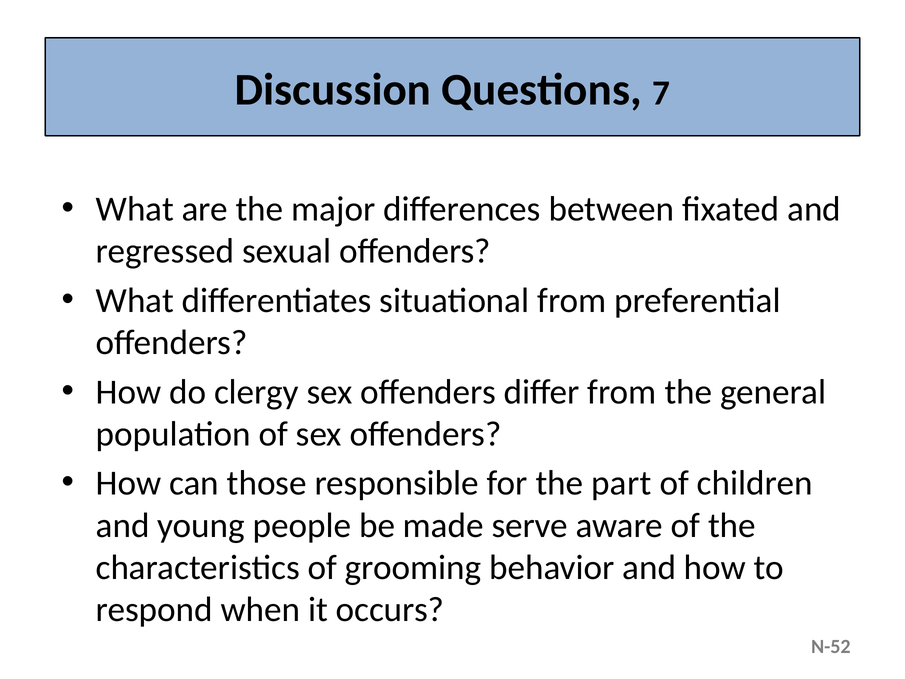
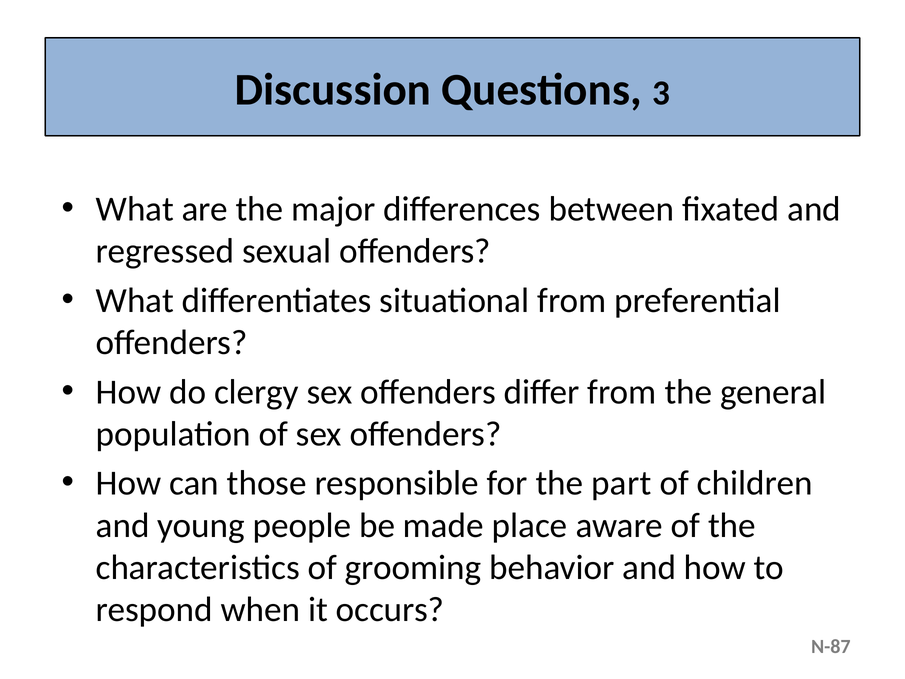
7: 7 -> 3
serve: serve -> place
N-52: N-52 -> N-87
